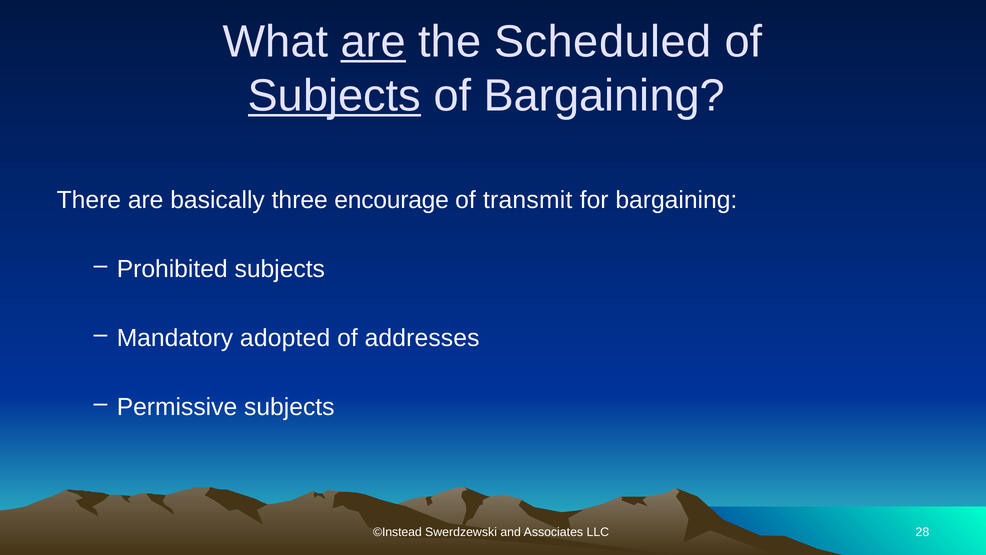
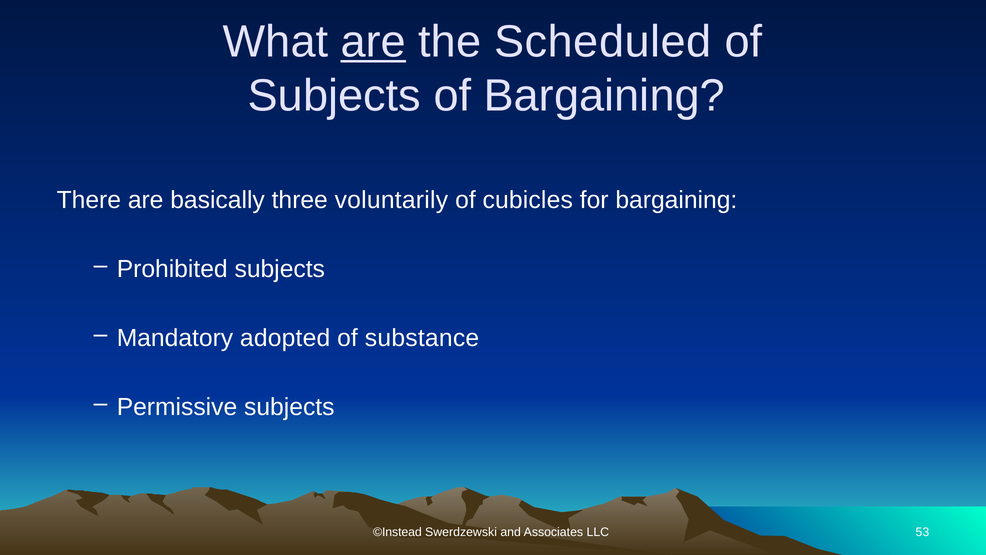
Subjects at (334, 96) underline: present -> none
encourage: encourage -> voluntarily
transmit: transmit -> cubicles
addresses: addresses -> substance
28: 28 -> 53
